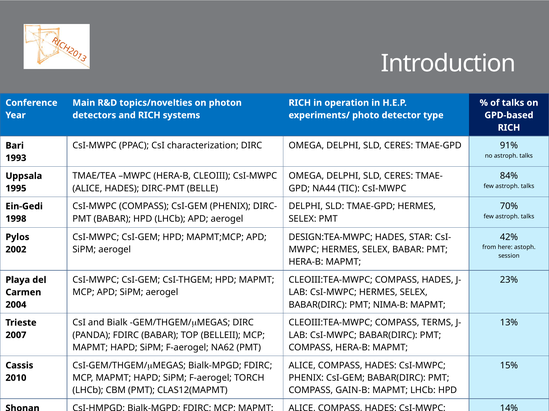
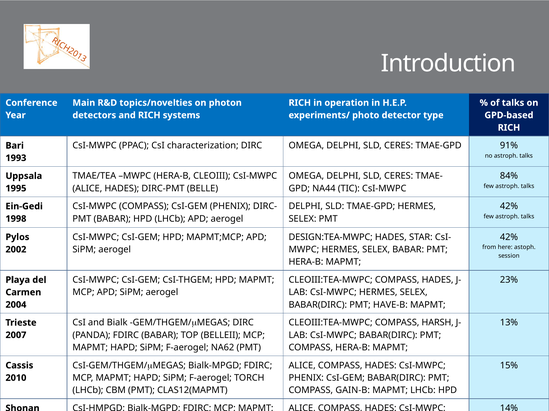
70% at (509, 207): 70% -> 42%
NIMA-B: NIMA-B -> HAVE-B
TERMS: TERMS -> HARSH
